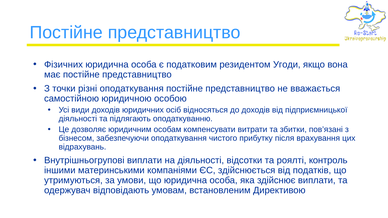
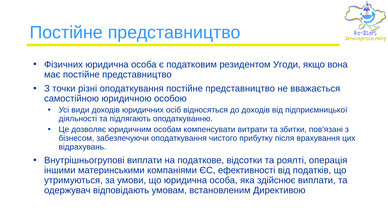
на діяльності: діяльності -> податкове
контроль: контроль -> операція
здійснюється: здійснюється -> ефективності
